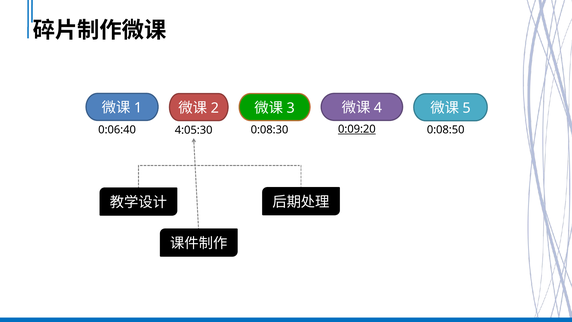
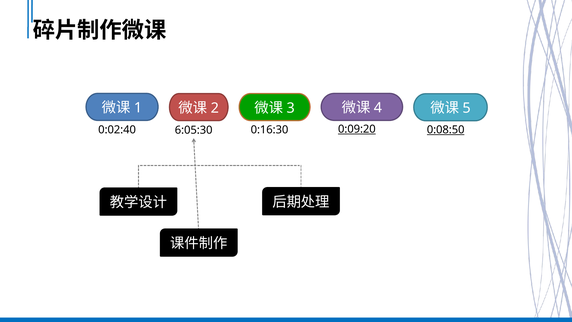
0:06:40: 0:06:40 -> 0:02:40
0:08:30: 0:08:30 -> 0:16:30
0:08:50 underline: none -> present
4:05:30: 4:05:30 -> 6:05:30
